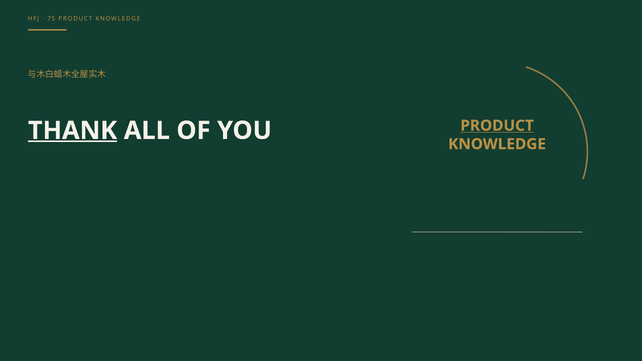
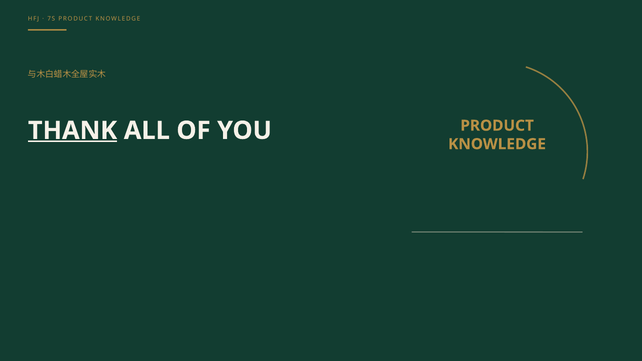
PRODUCT at (497, 126) underline: present -> none
